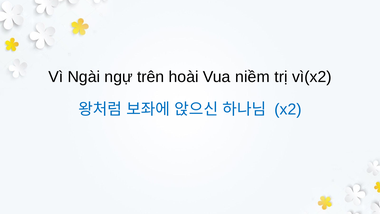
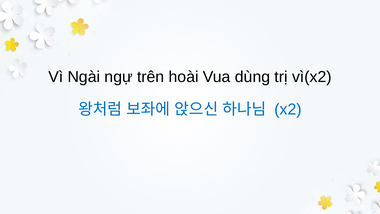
niềm: niềm -> dùng
